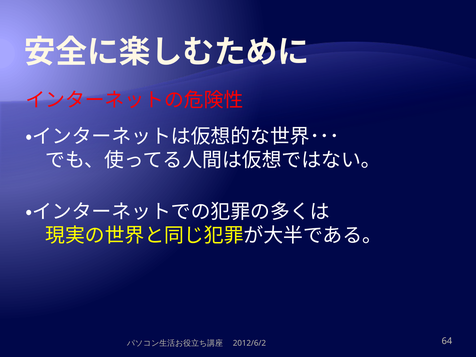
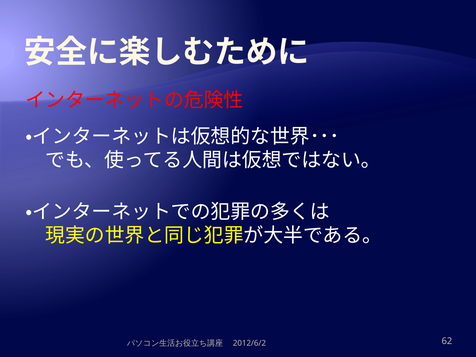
64: 64 -> 62
